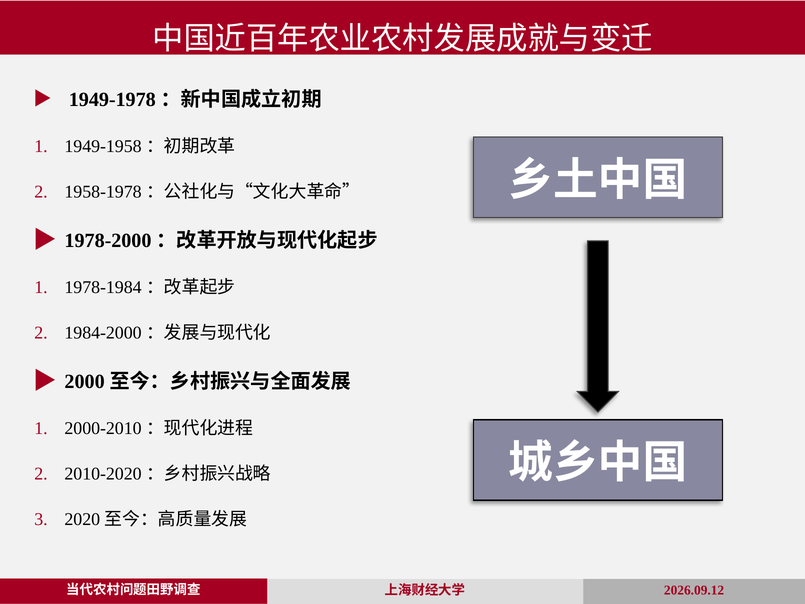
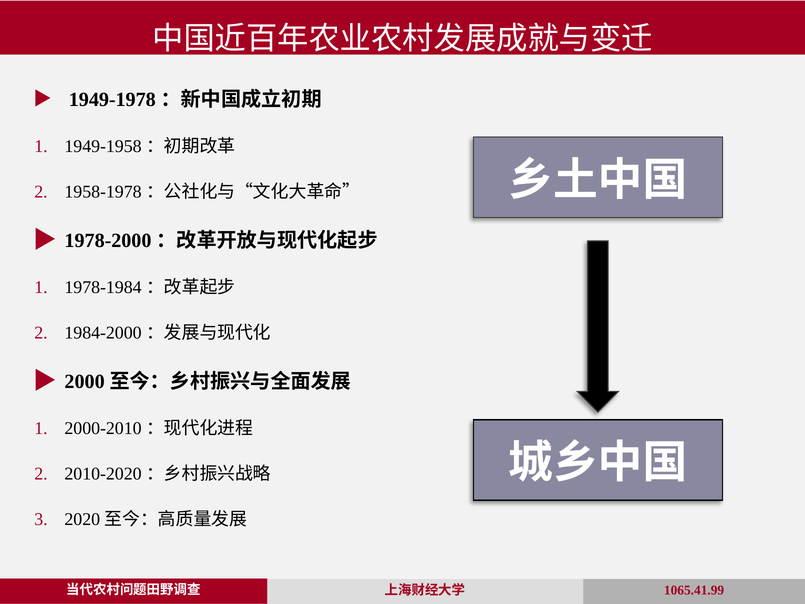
2026.09.12: 2026.09.12 -> 1065.41.99
